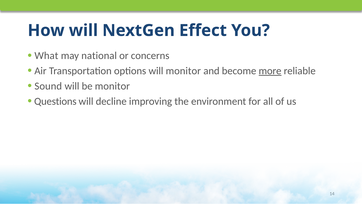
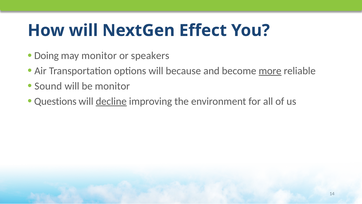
What: What -> Doing
may national: national -> monitor
concerns: concerns -> speakers
will monitor: monitor -> because
decline underline: none -> present
